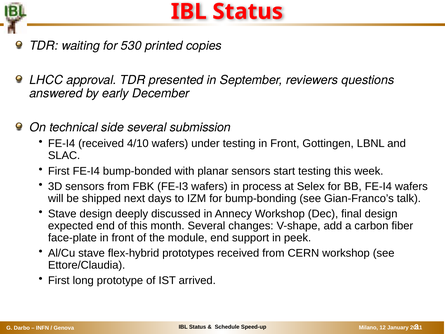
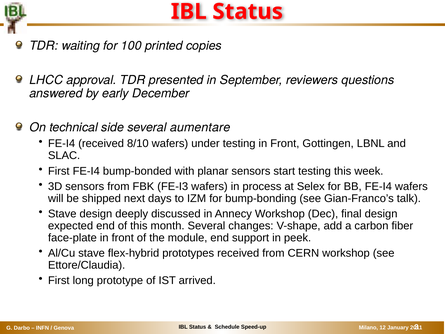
530: 530 -> 100
submission: submission -> aumentare
4/10: 4/10 -> 8/10
